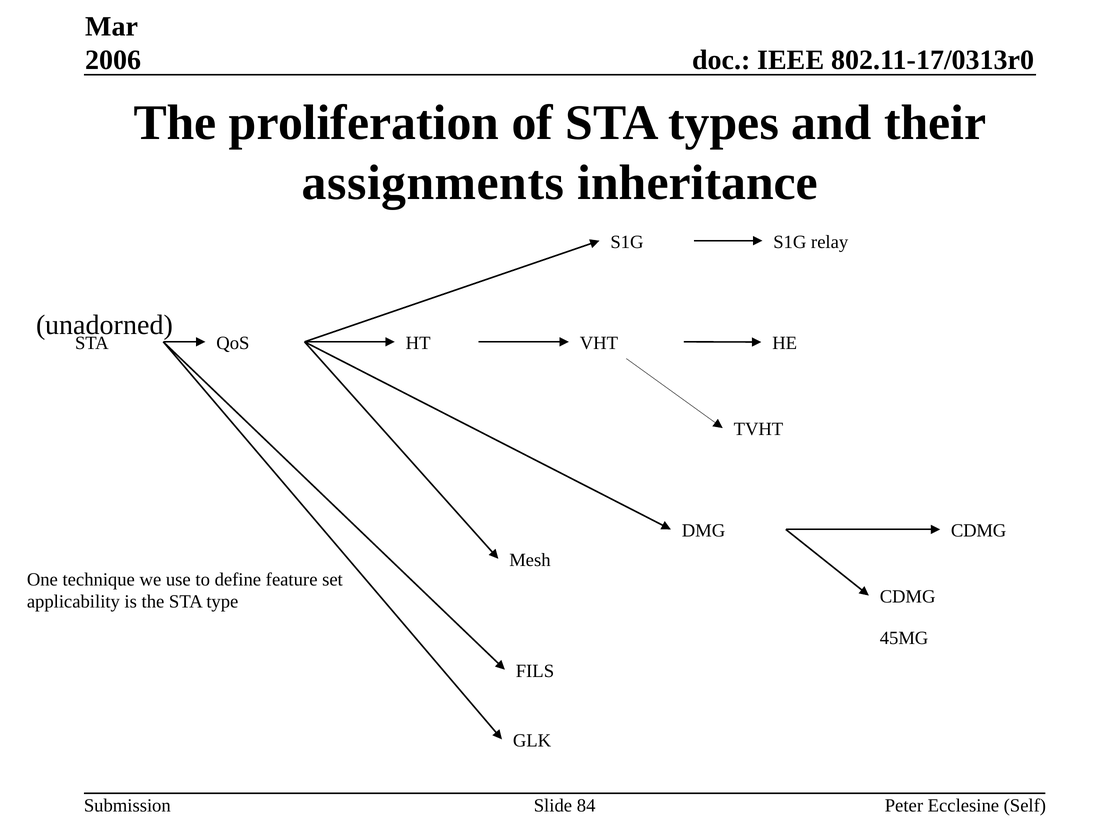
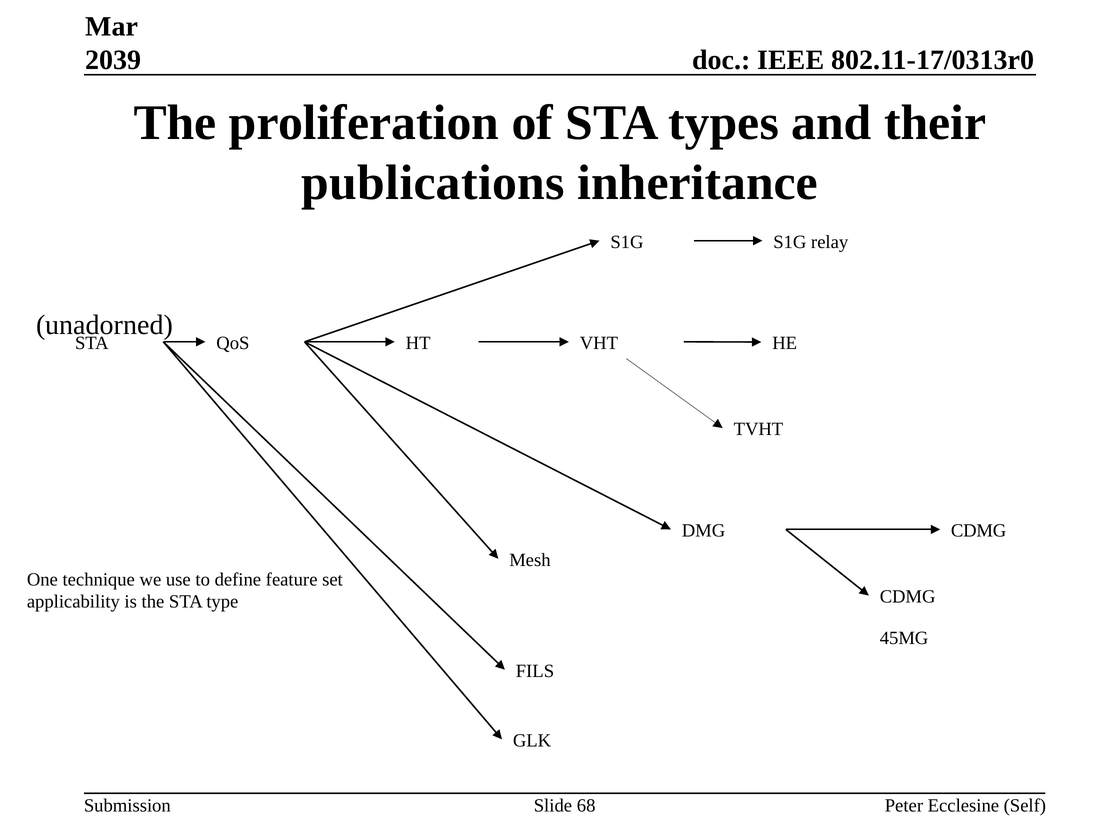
2006: 2006 -> 2039
assignments: assignments -> publications
84: 84 -> 68
